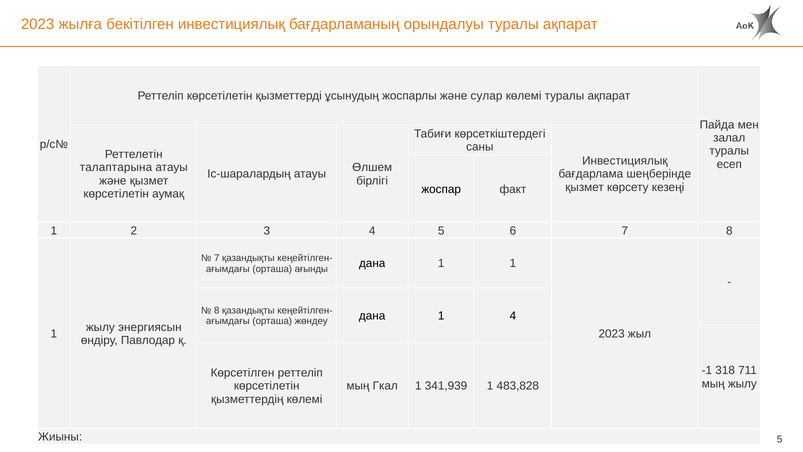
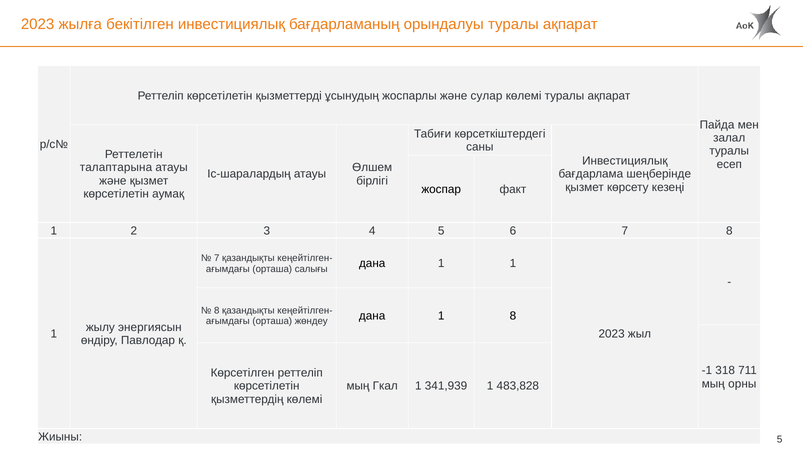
ағынды: ағынды -> салығы
1 4: 4 -> 8
мың жылу: жылу -> орны
